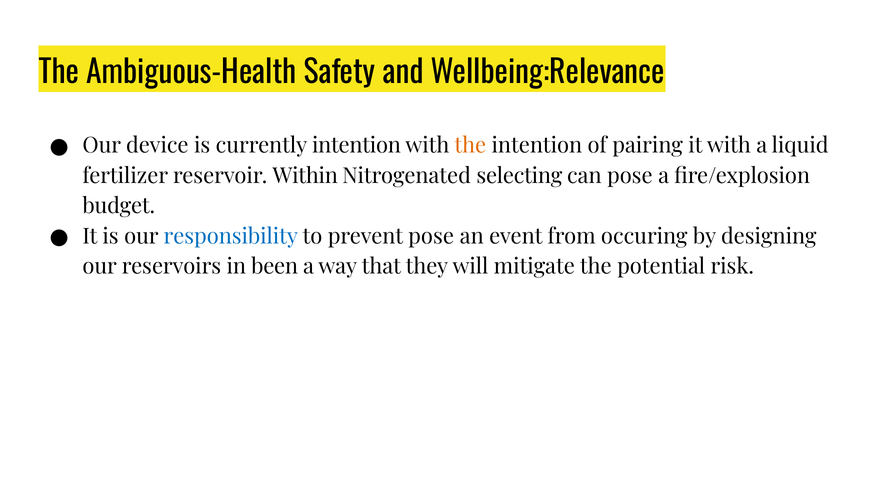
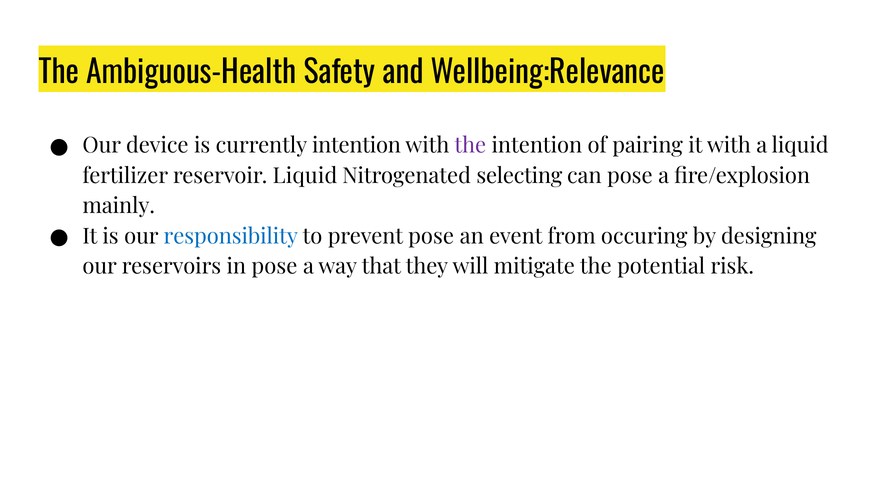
the at (470, 146) colour: orange -> purple
reservoir Within: Within -> Liquid
budget: budget -> mainly
in been: been -> pose
